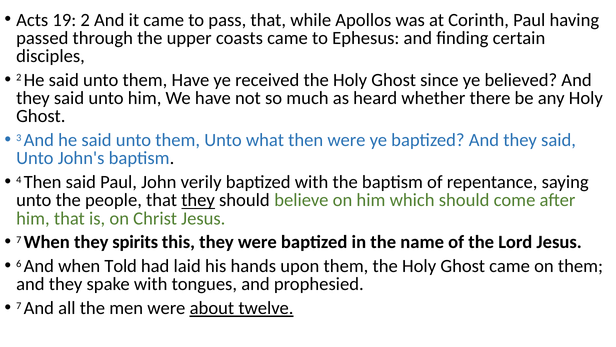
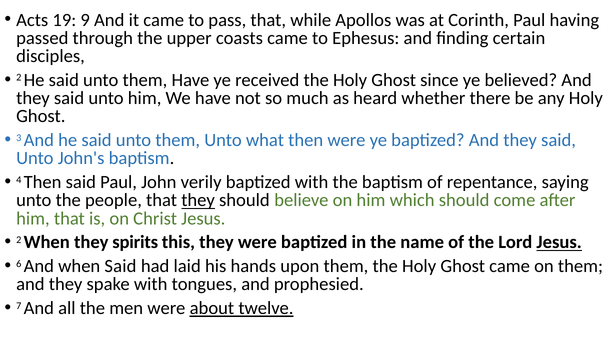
19 2: 2 -> 9
7 at (19, 239): 7 -> 2
Jesus at (559, 242) underline: none -> present
when Told: Told -> Said
